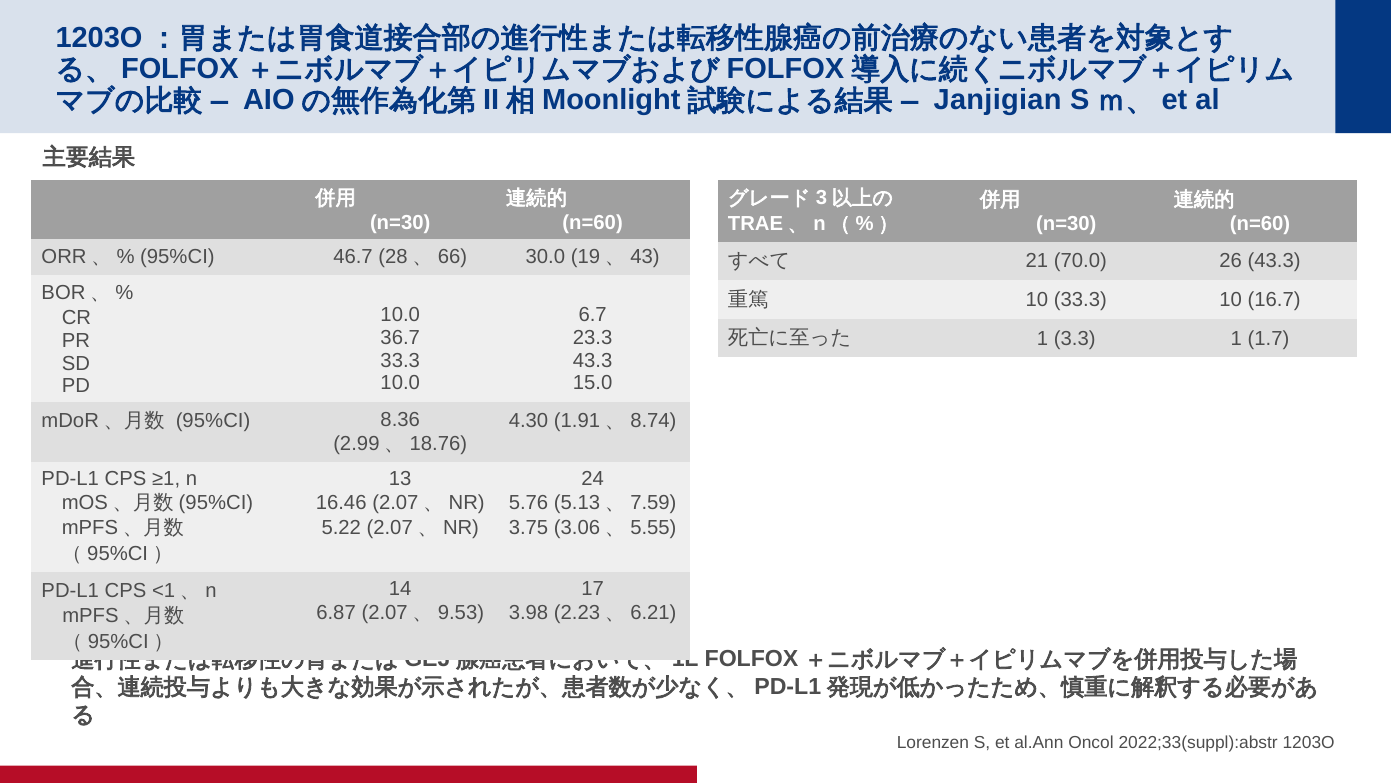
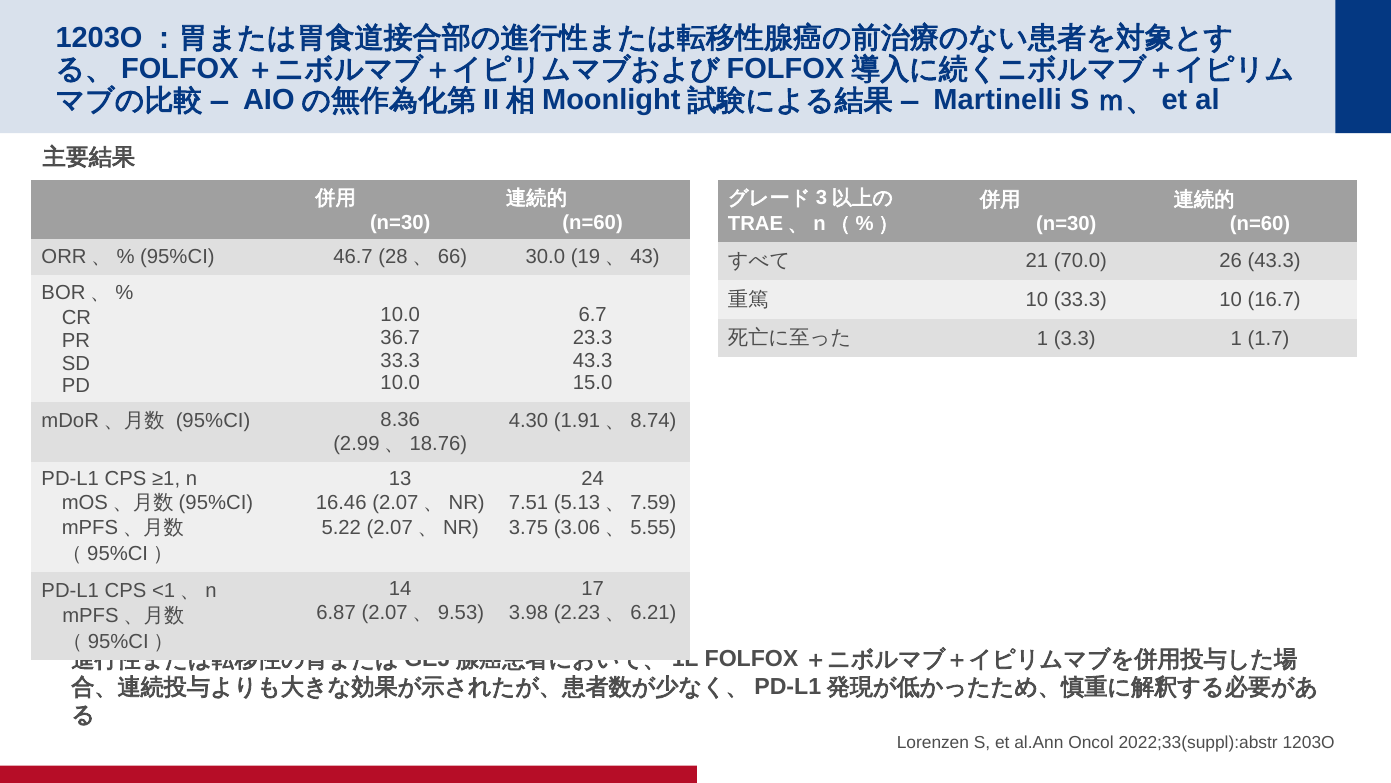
Janjigian: Janjigian -> Martinelli
5.76: 5.76 -> 7.51
